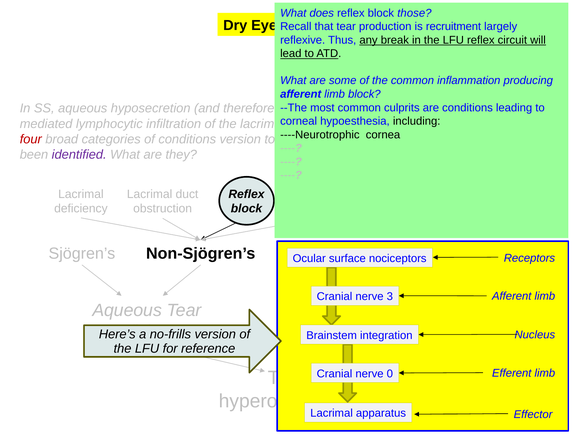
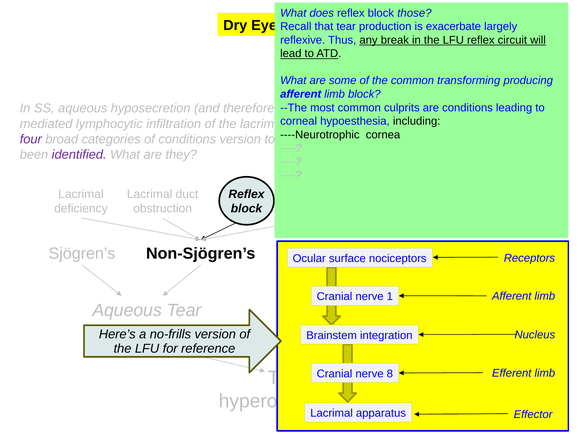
recruitment: recruitment -> exacerbate
inflammation: inflammation -> transforming
four colour: red -> purple
3: 3 -> 1
0: 0 -> 8
